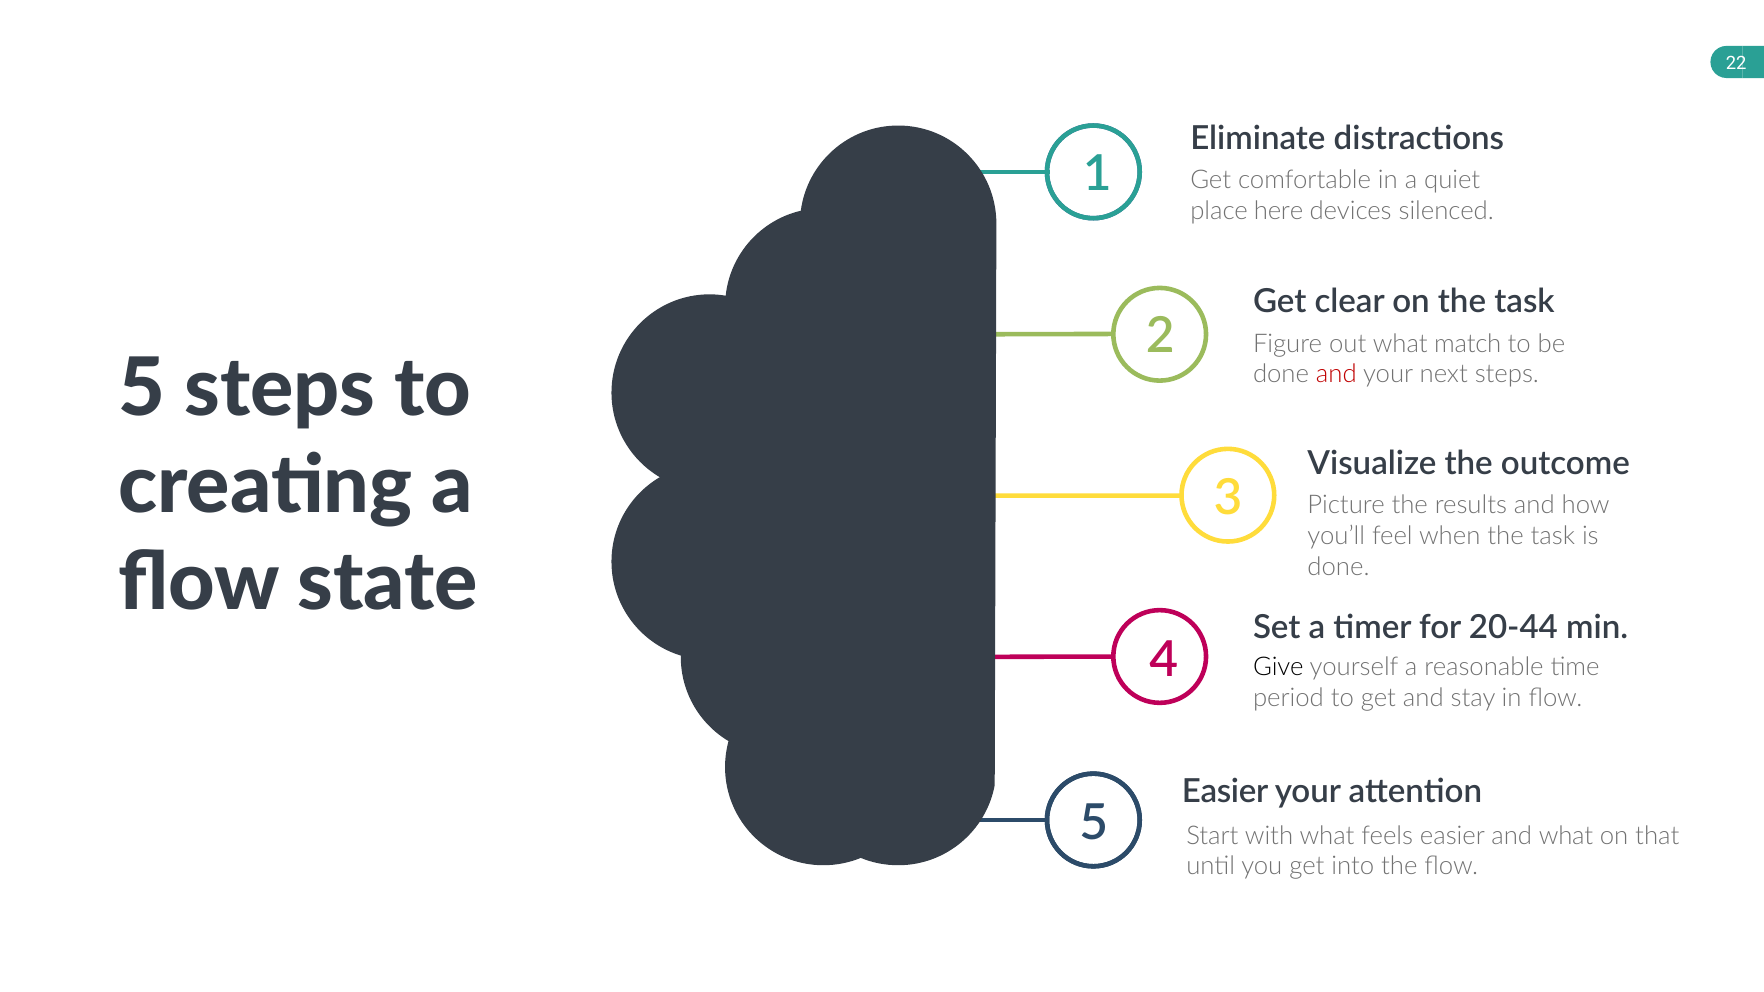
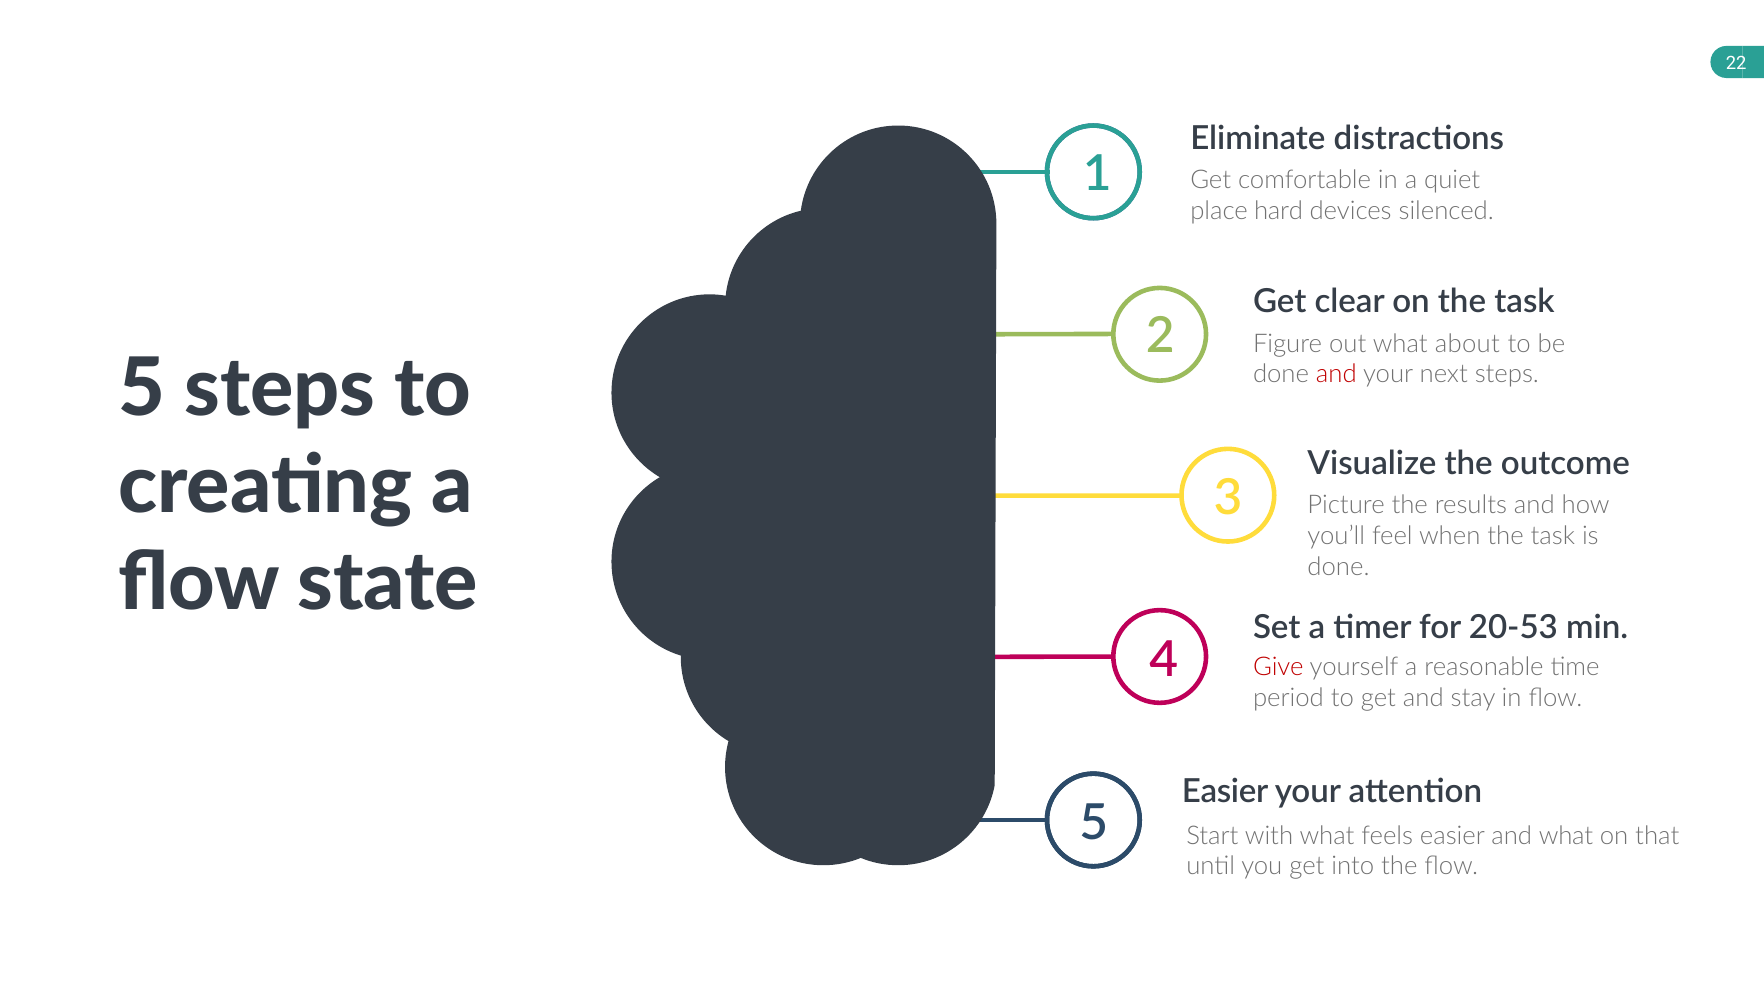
here: here -> hard
match: match -> about
20-44: 20-44 -> 20-53
Give colour: black -> red
